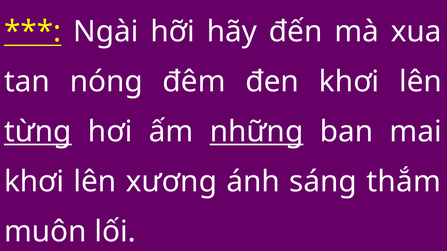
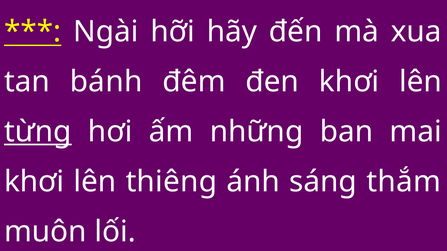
nóng: nóng -> bánh
những underline: present -> none
xương: xương -> thiêng
